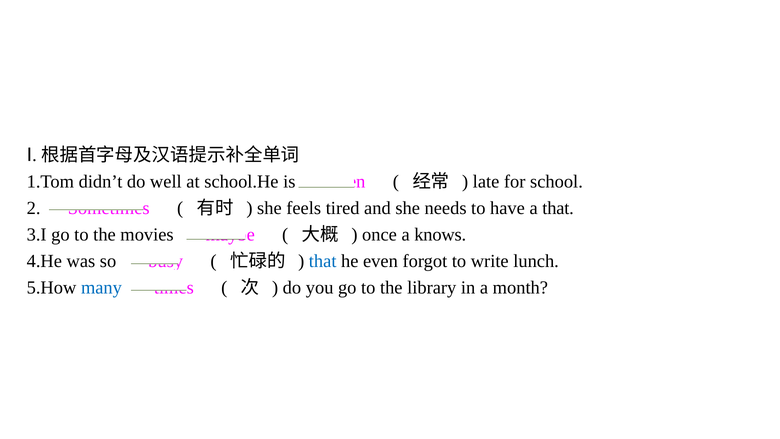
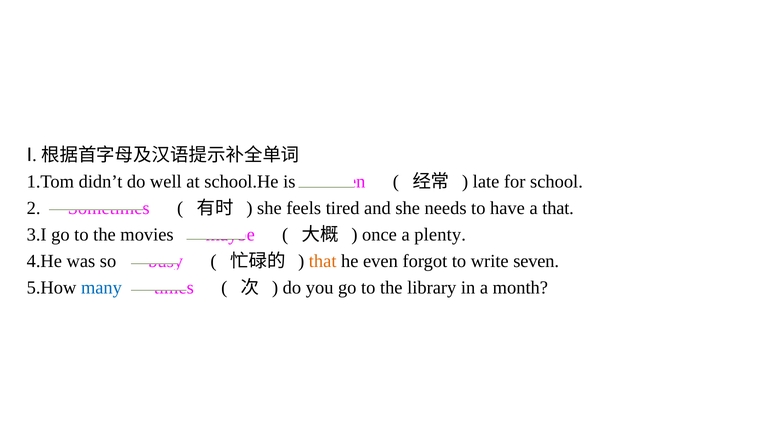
knows: knows -> plenty
that at (323, 261) colour: blue -> orange
lunch: lunch -> seven
